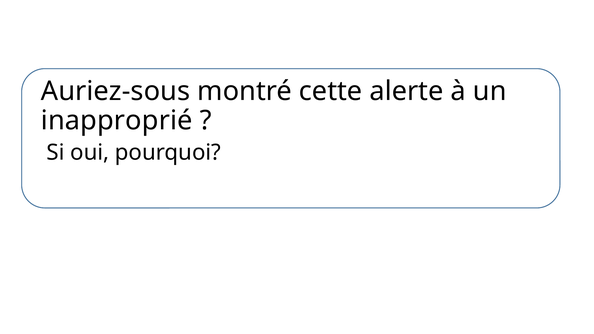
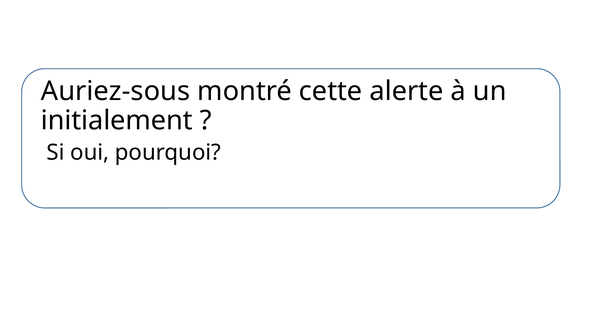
inapproprié: inapproprié -> initialement
